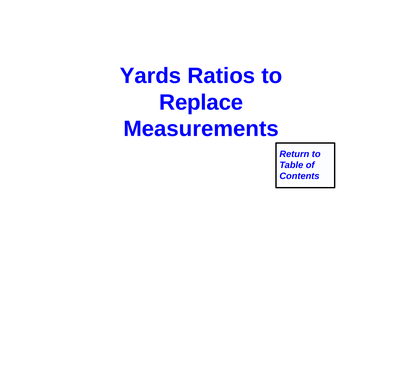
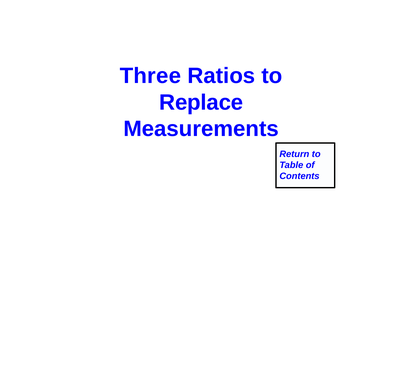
Yards: Yards -> Three
